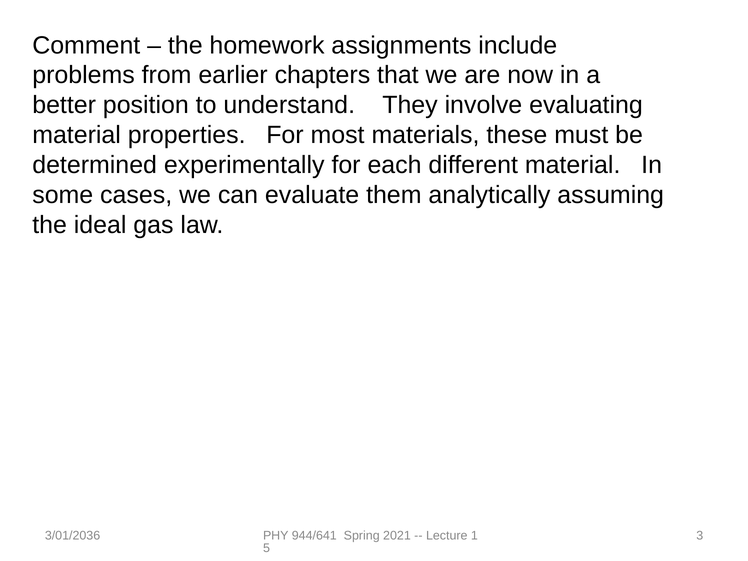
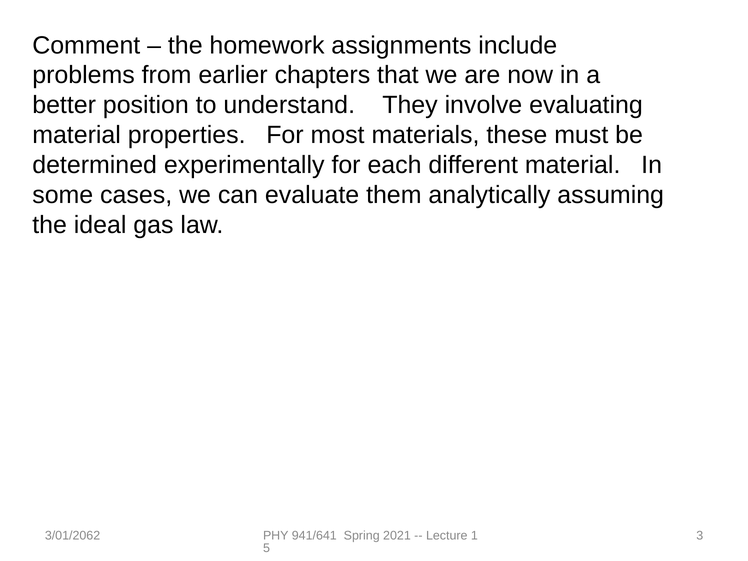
3/01/2036: 3/01/2036 -> 3/01/2062
944/641: 944/641 -> 941/641
